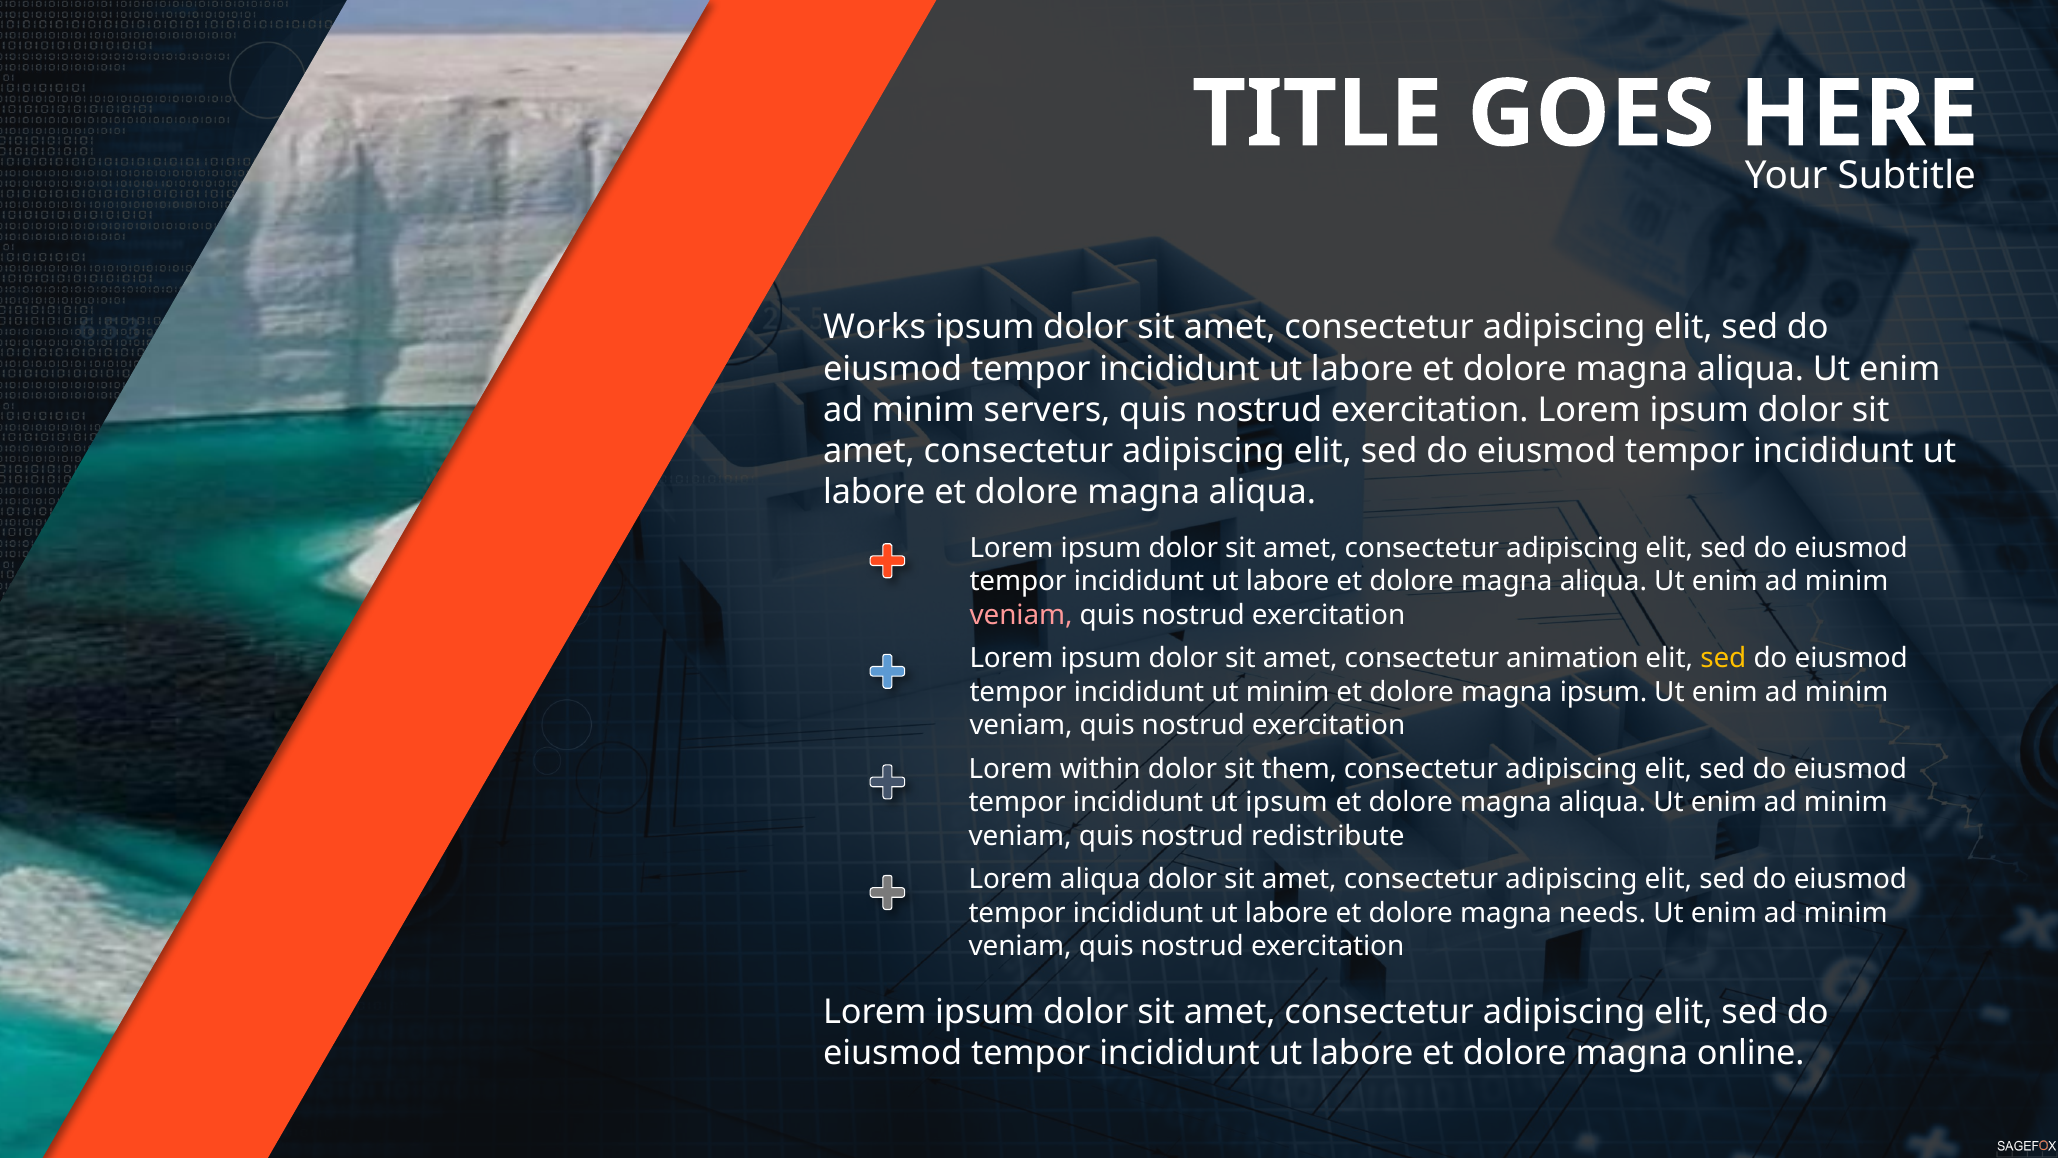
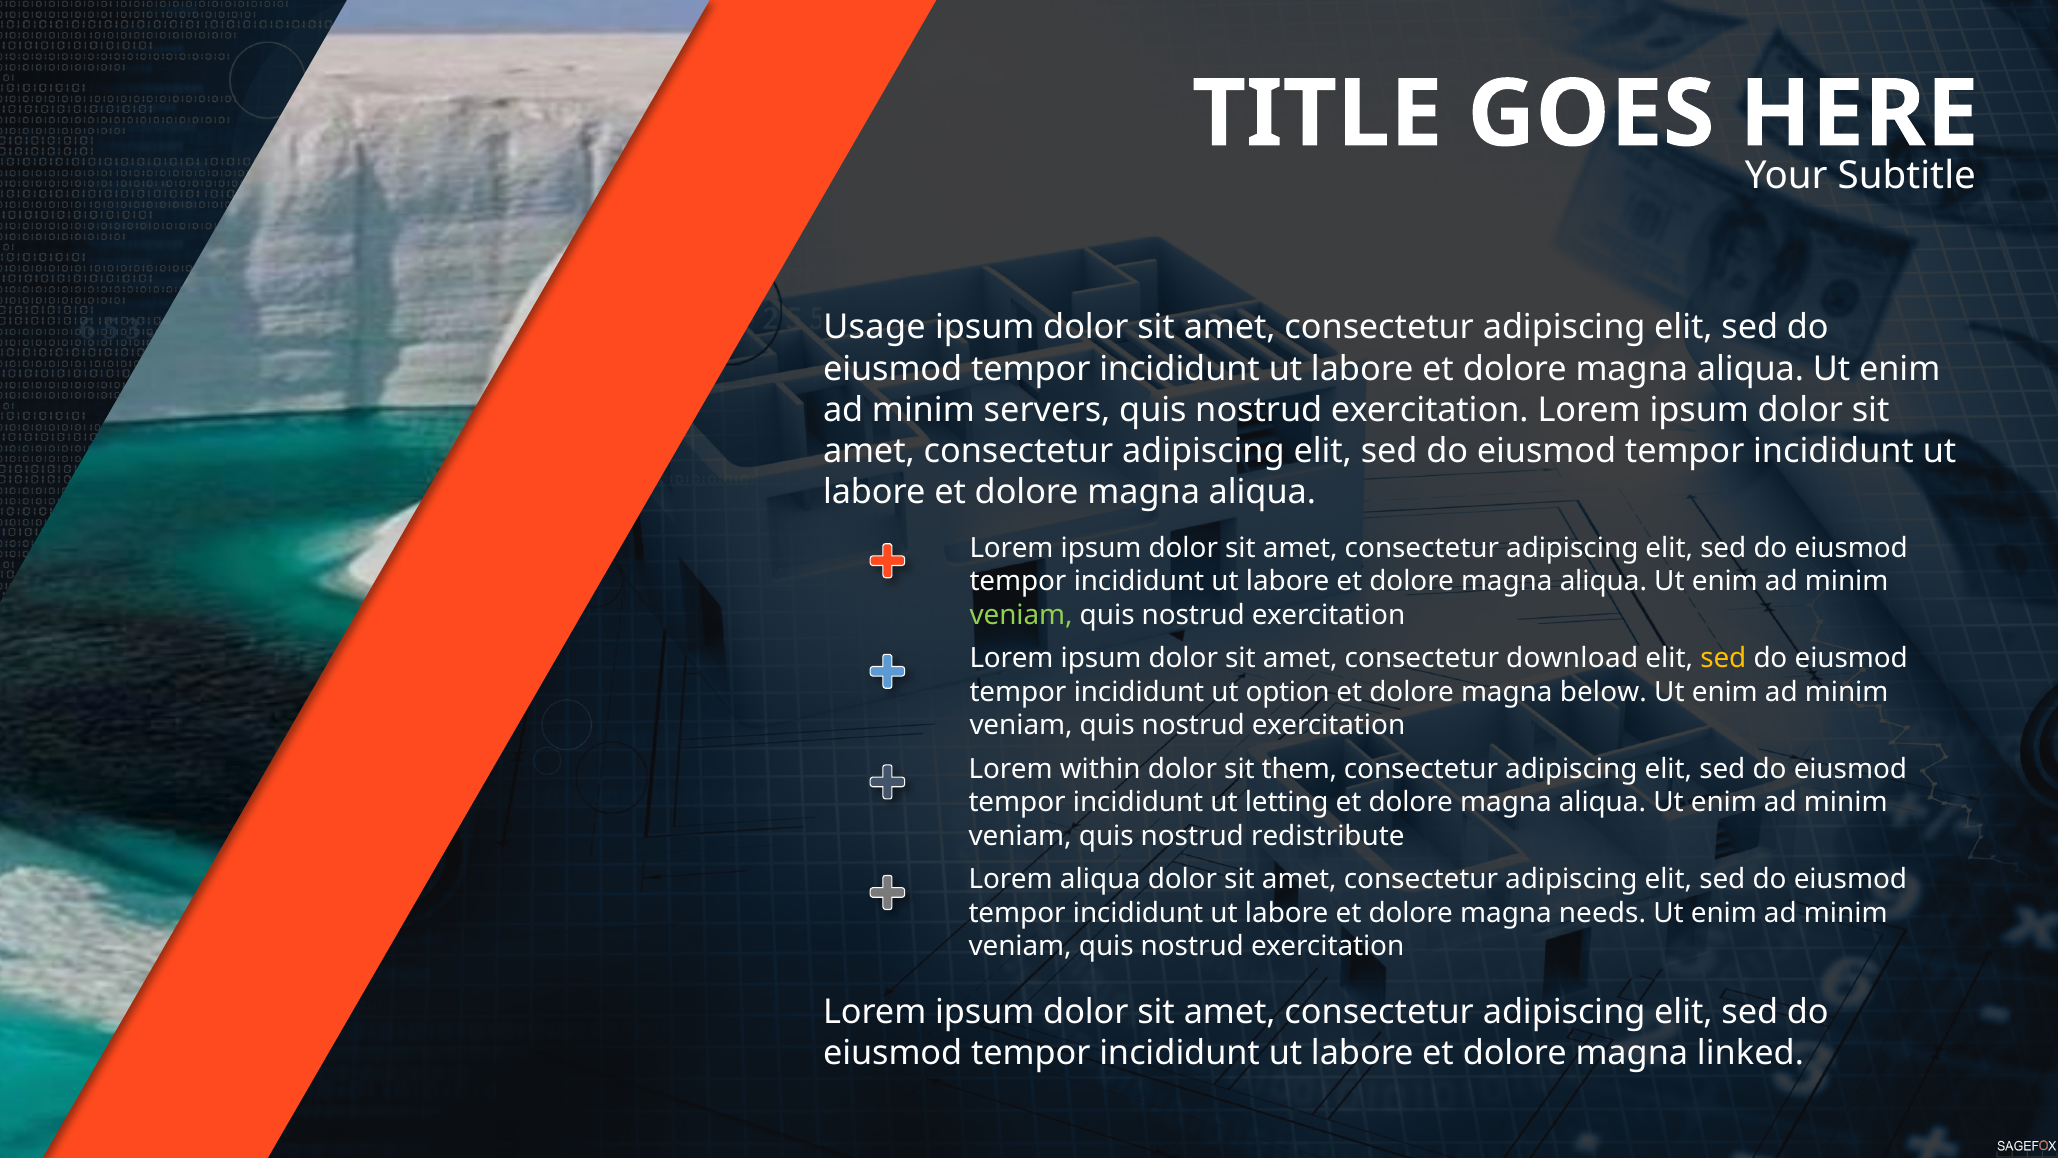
Works: Works -> Usage
veniam at (1021, 615) colour: pink -> light green
animation: animation -> download
ut minim: minim -> option
magna ipsum: ipsum -> below
ut ipsum: ipsum -> letting
online: online -> linked
